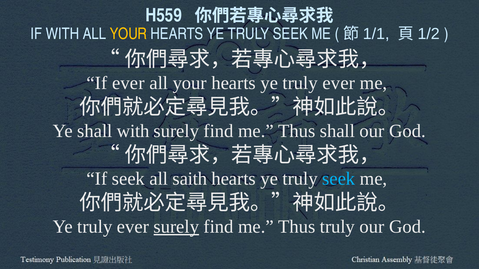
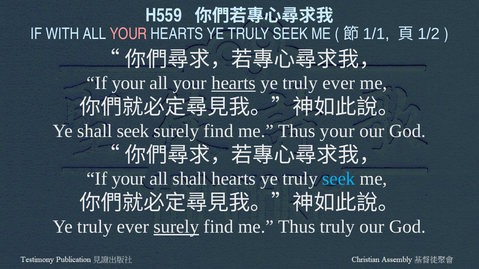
YOUR at (128, 34) colour: yellow -> pink
ever at (128, 83): ever -> your
hearts at (234, 83) underline: none -> present
shall with: with -> seek
Thus shall: shall -> your
seek at (128, 179): seek -> your
all saith: saith -> shall
